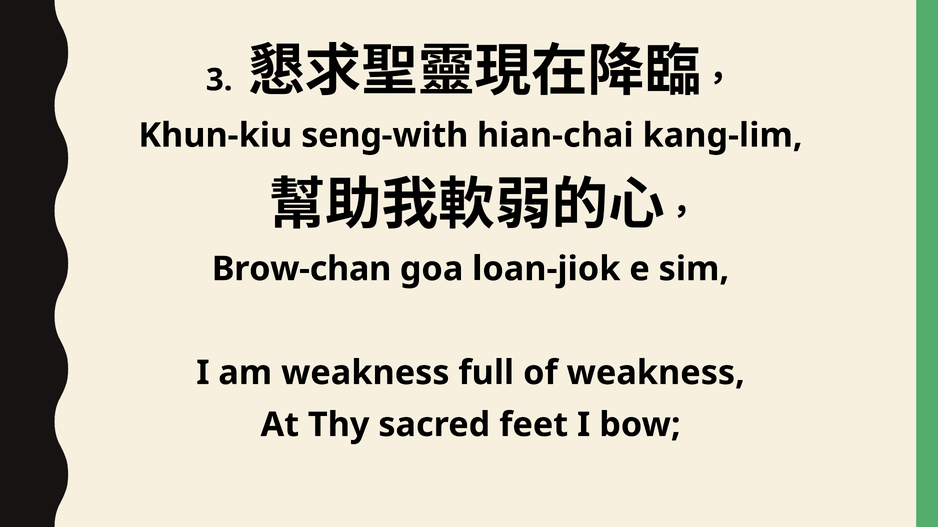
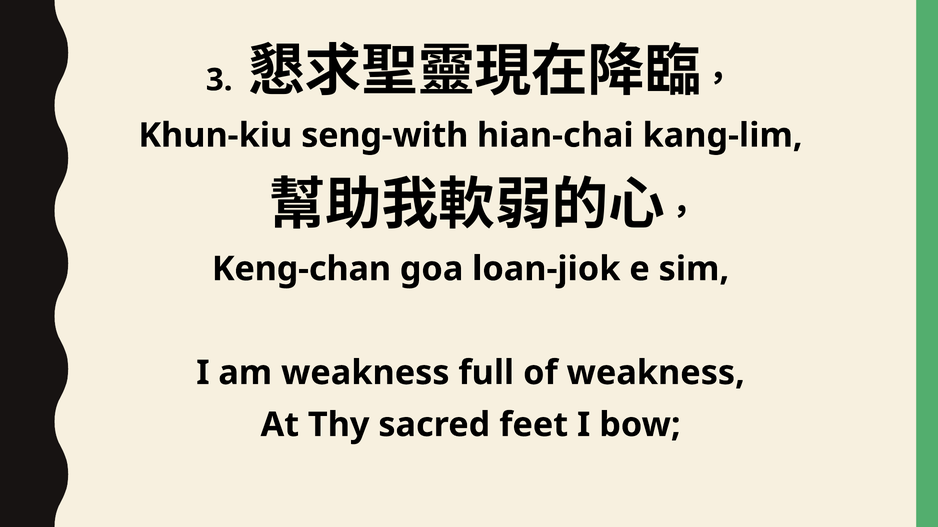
Brow-chan: Brow-chan -> Keng-chan
